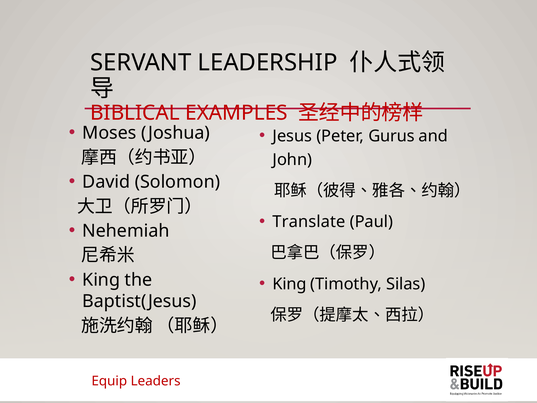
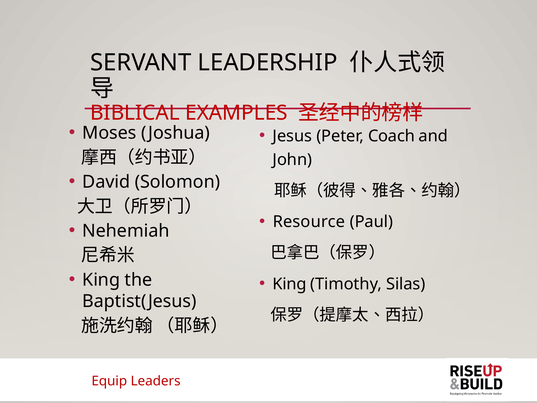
Gurus: Gurus -> Coach
Translate: Translate -> Resource
